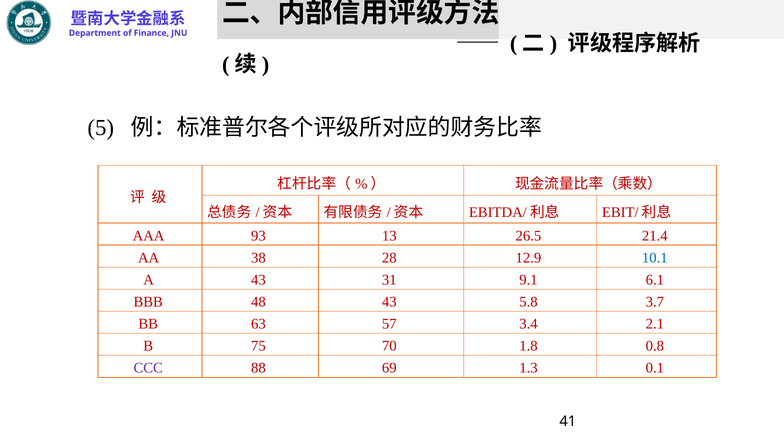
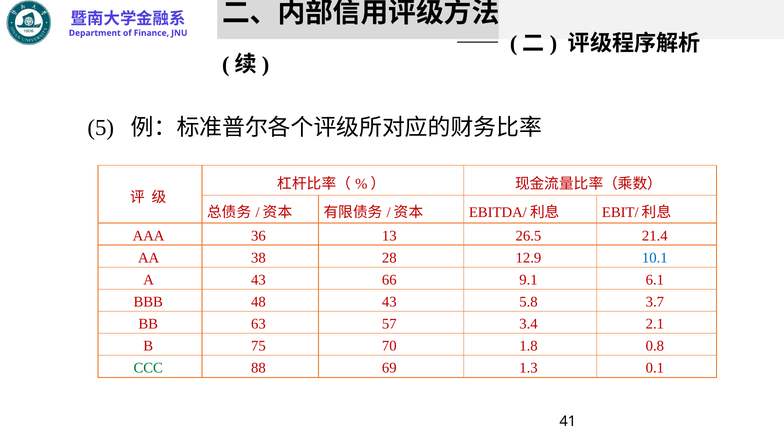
93: 93 -> 36
31: 31 -> 66
CCC colour: purple -> green
